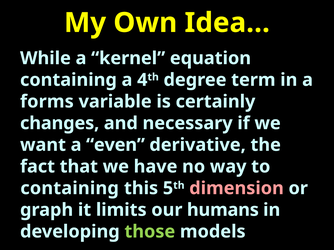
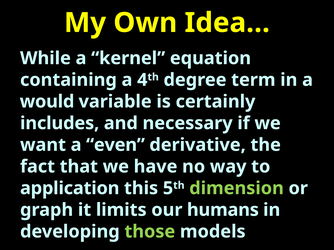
forms: forms -> would
changes: changes -> includes
containing at (70, 189): containing -> application
dimension colour: pink -> light green
